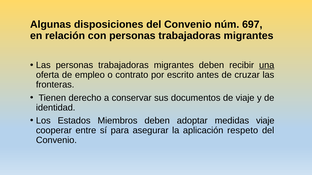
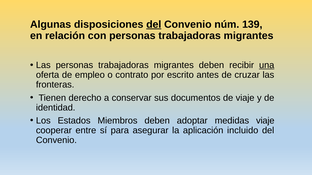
del at (154, 24) underline: none -> present
697: 697 -> 139
respeto: respeto -> incluido
